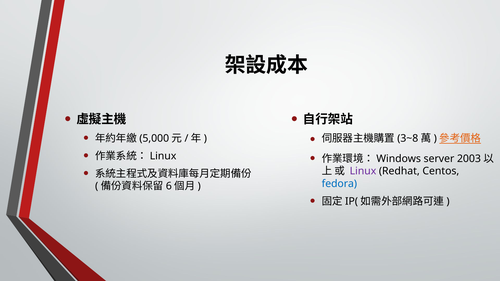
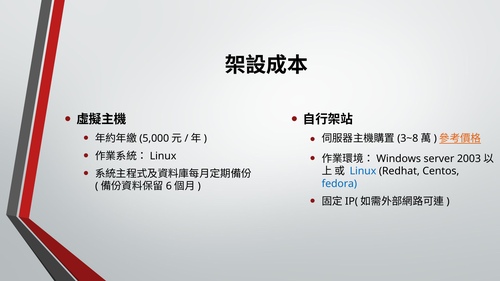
Linux at (363, 171) colour: purple -> blue
